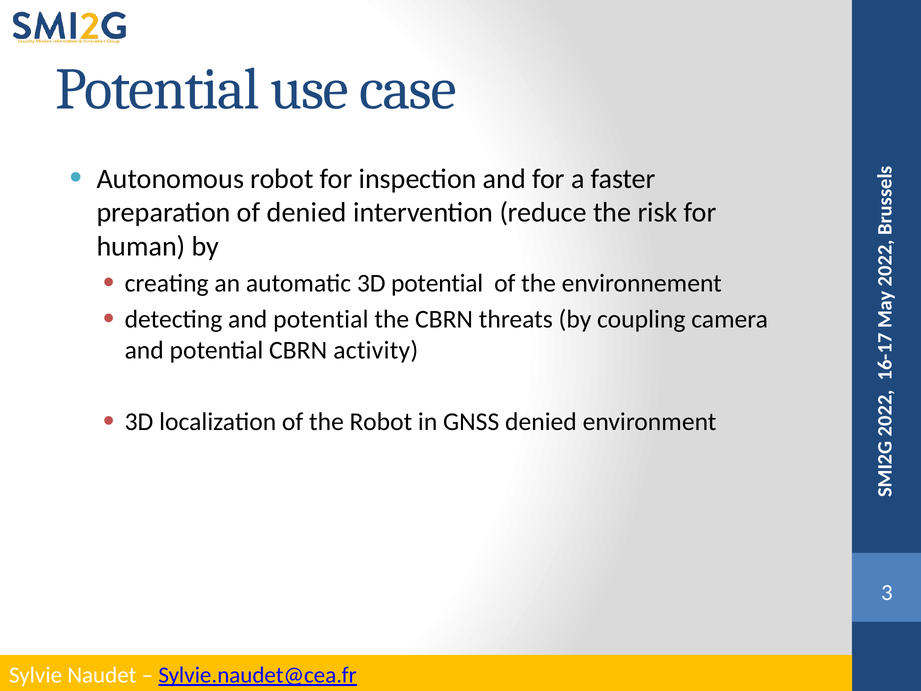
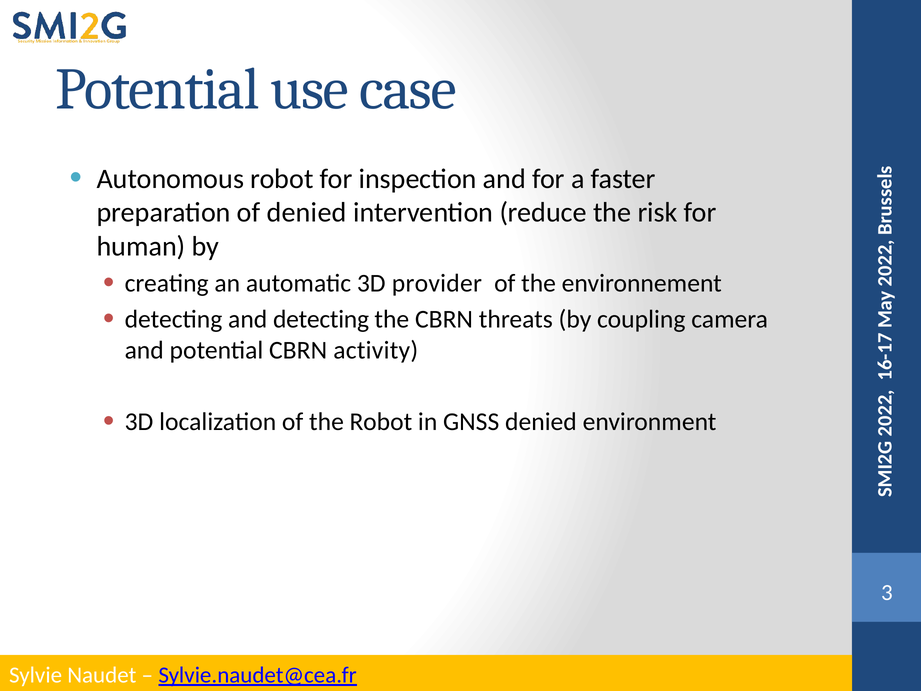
3D potential: potential -> provider
detecting and potential: potential -> detecting
